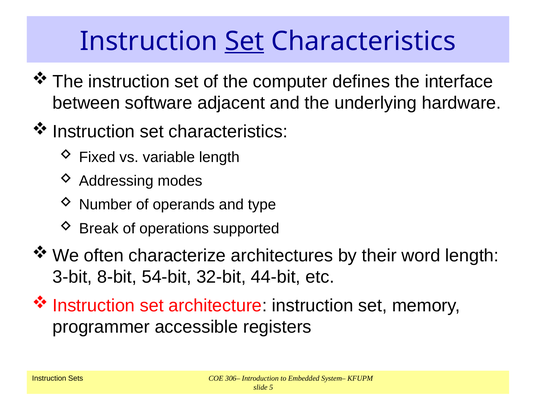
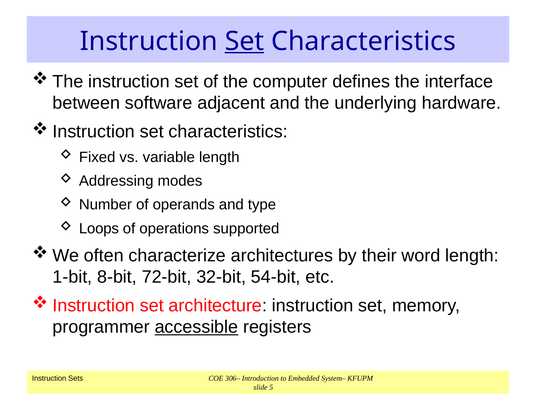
Break: Break -> Loops
3-bit: 3-bit -> 1-bit
54-bit: 54-bit -> 72-bit
44-bit: 44-bit -> 54-bit
accessible underline: none -> present
